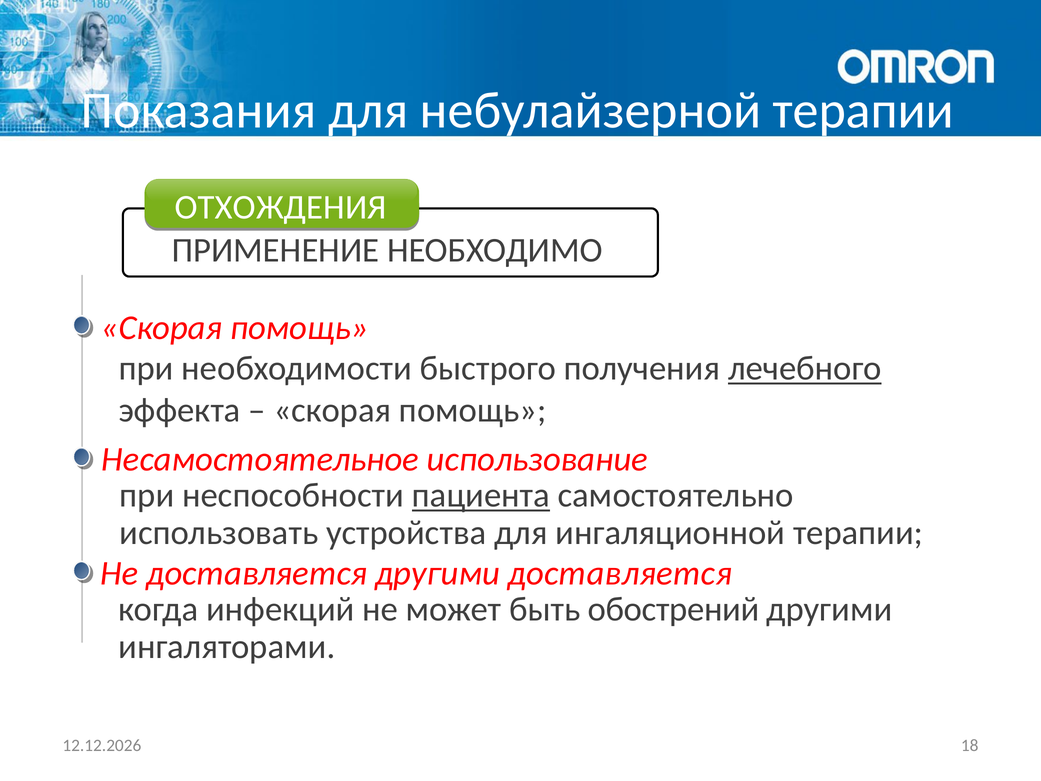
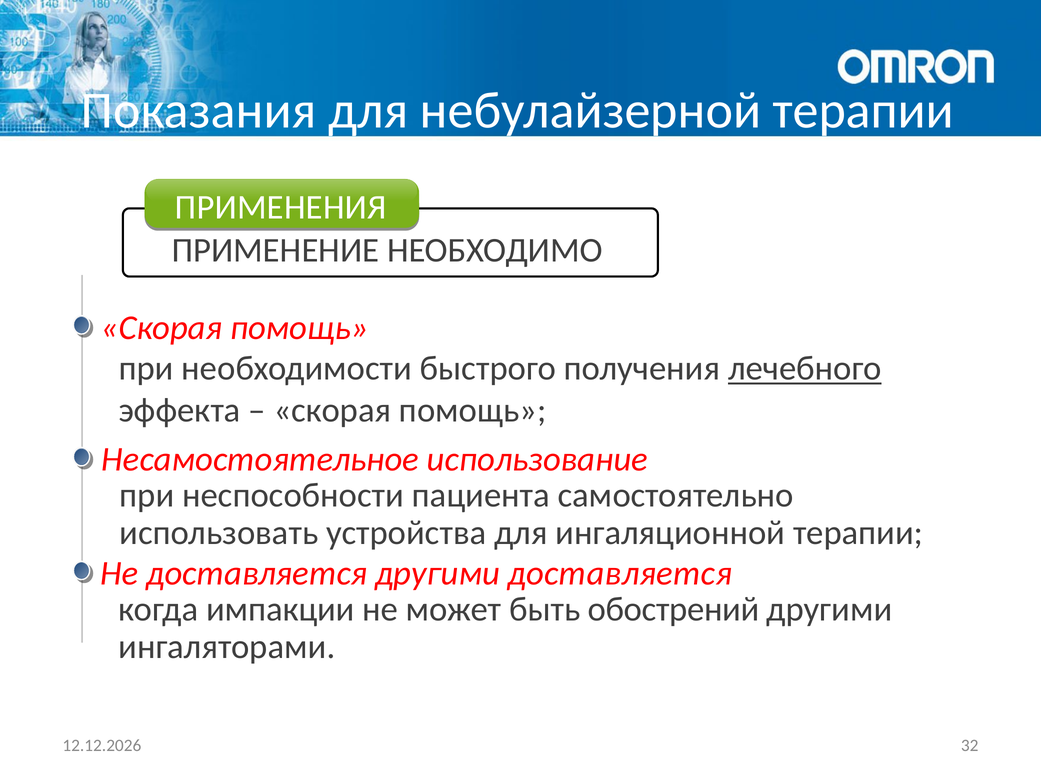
ОТХОЖДЕНИЯ: ОТХОЖДЕНИЯ -> ПРИМЕНЕНИЯ
пациента underline: present -> none
инфекций: инфекций -> импакции
18: 18 -> 32
